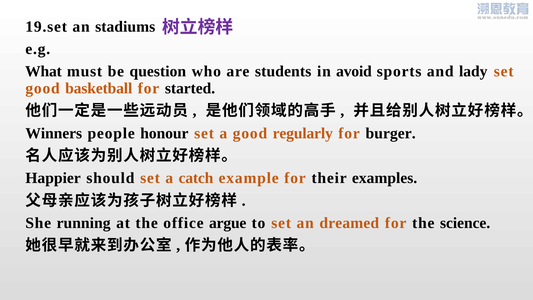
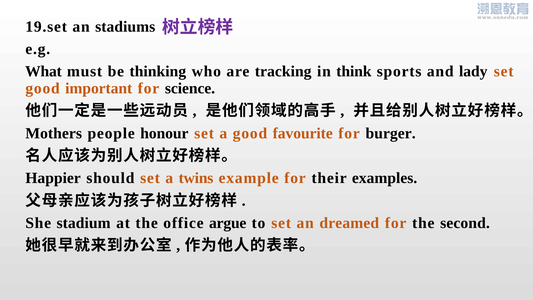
question: question -> thinking
students: students -> tracking
avoid: avoid -> think
basketball: basketball -> important
started: started -> science
Winners: Winners -> Mothers
regularly: regularly -> favourite
catch: catch -> twins
running: running -> stadium
science: science -> second
